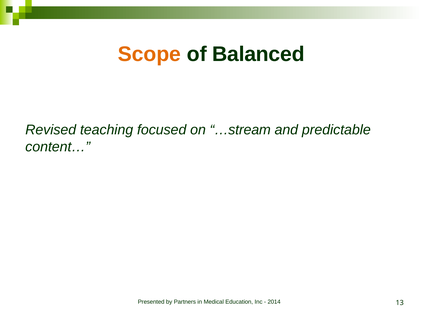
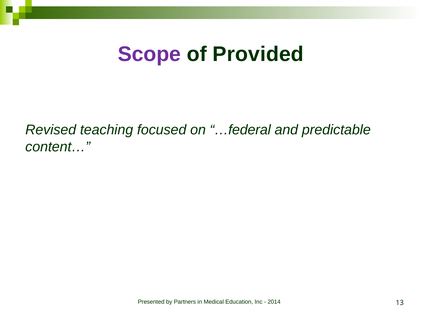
Scope colour: orange -> purple
Balanced: Balanced -> Provided
…stream: …stream -> …federal
